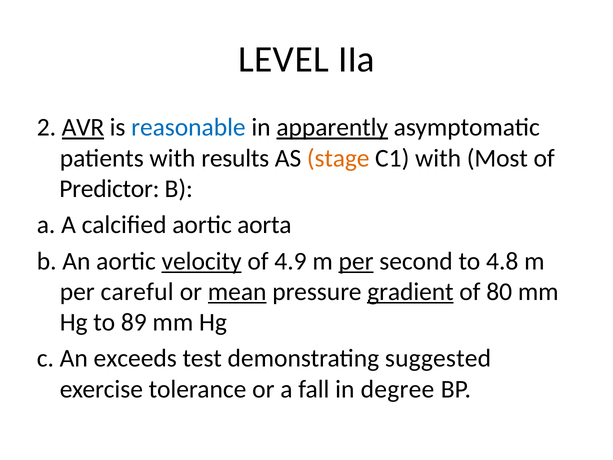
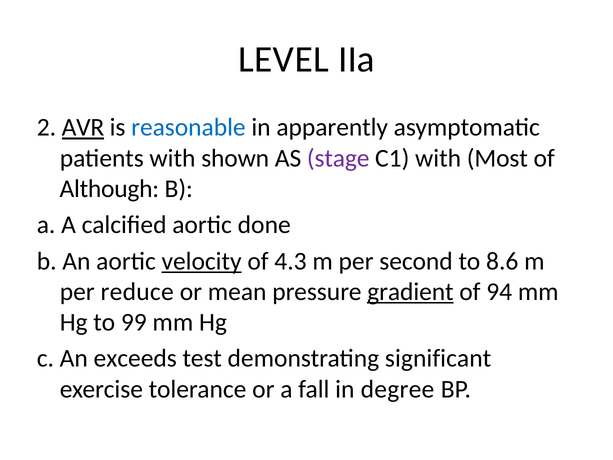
apparently underline: present -> none
results: results -> shown
stage colour: orange -> purple
Predictor: Predictor -> Although
aorta: aorta -> done
4.9: 4.9 -> 4.3
per at (356, 261) underline: present -> none
4.8: 4.8 -> 8.6
careful: careful -> reduce
mean underline: present -> none
80: 80 -> 94
89: 89 -> 99
suggested: suggested -> significant
